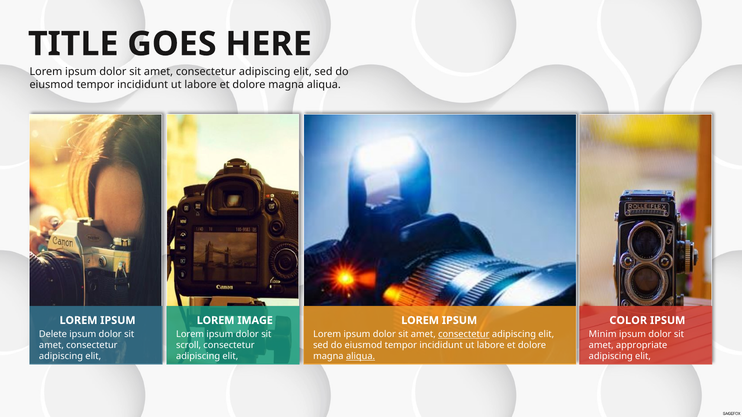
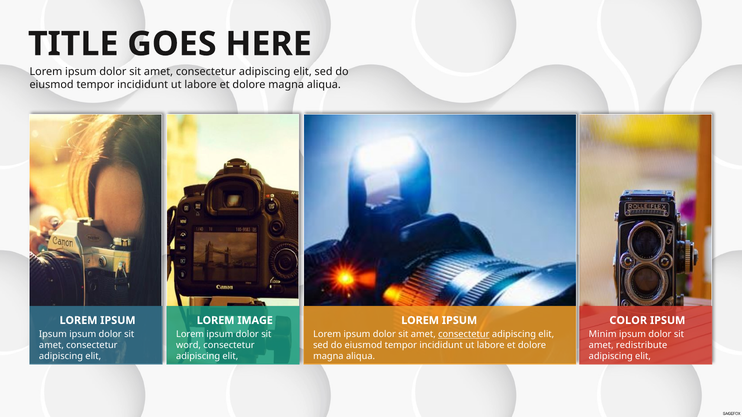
Delete at (53, 334): Delete -> Ipsum
scroll: scroll -> word
appropriate: appropriate -> redistribute
aliqua at (361, 357) underline: present -> none
